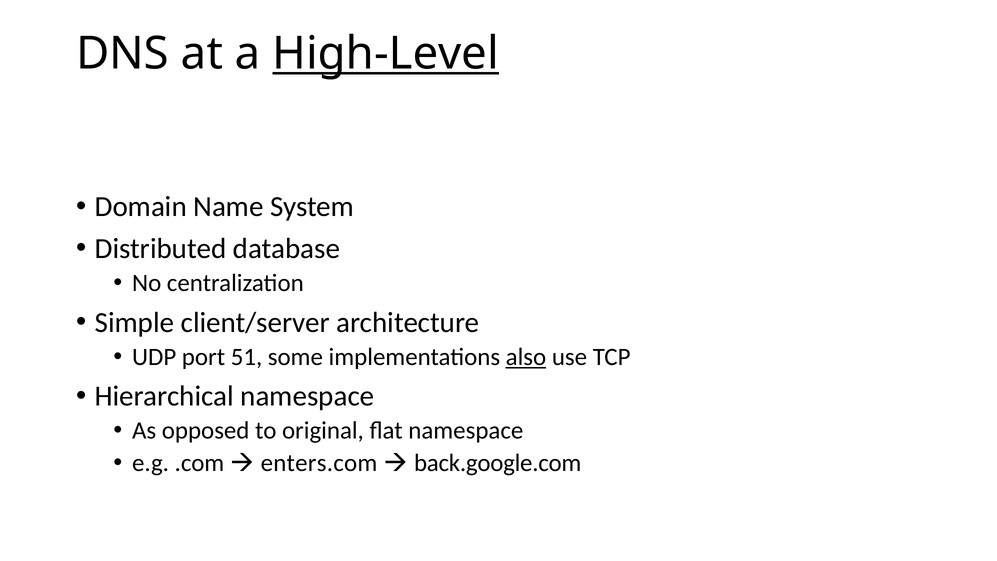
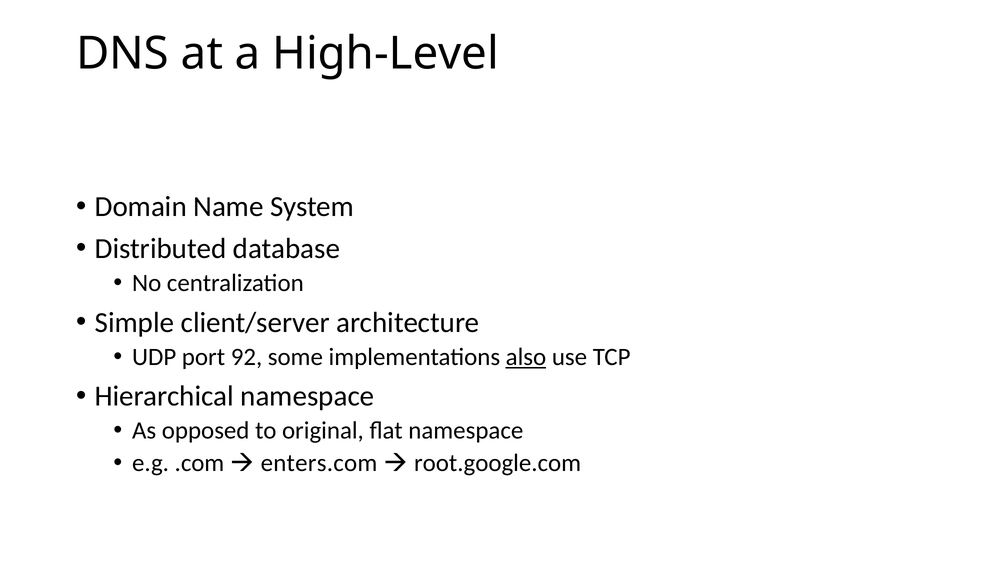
High-Level underline: present -> none
51: 51 -> 92
back.google.com: back.google.com -> root.google.com
